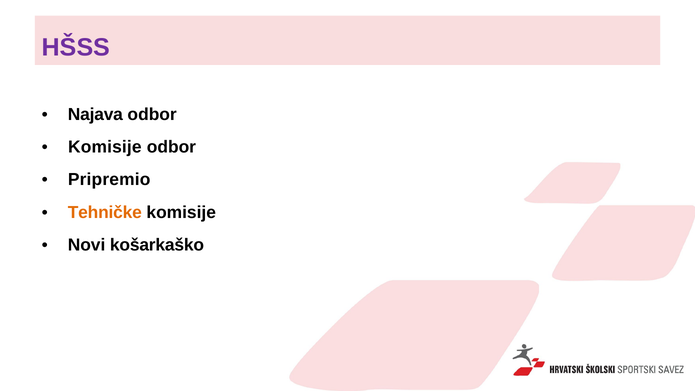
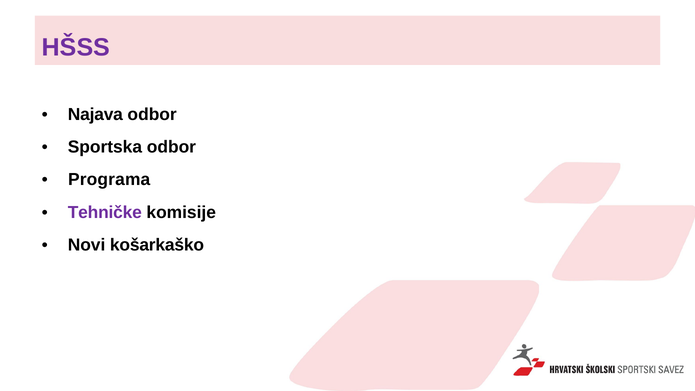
Komisije at (105, 147): Komisije -> Sportska
Pripremio: Pripremio -> Programa
Tehničke colour: orange -> purple
